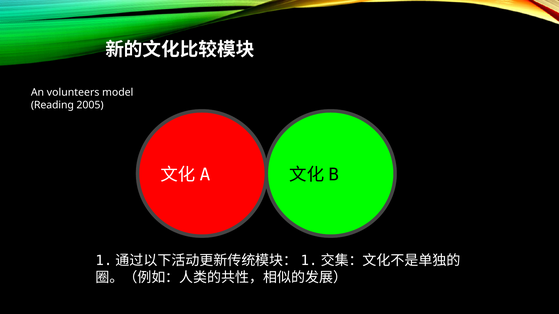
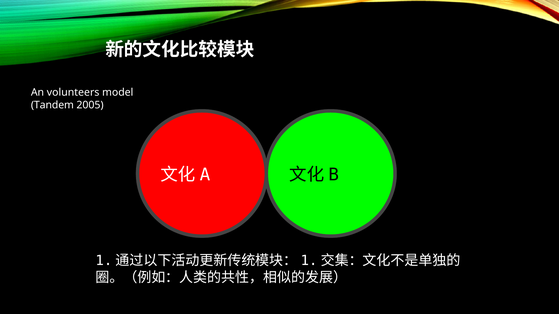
Reading: Reading -> Tandem
